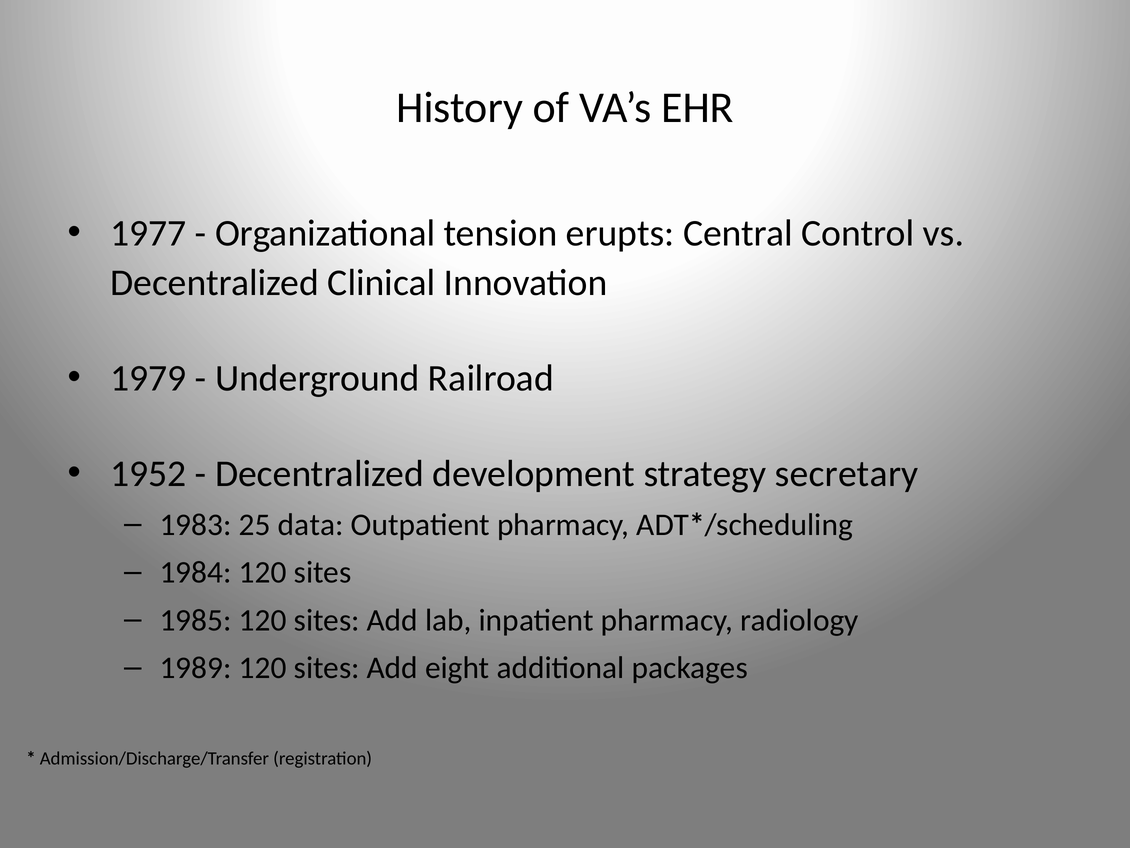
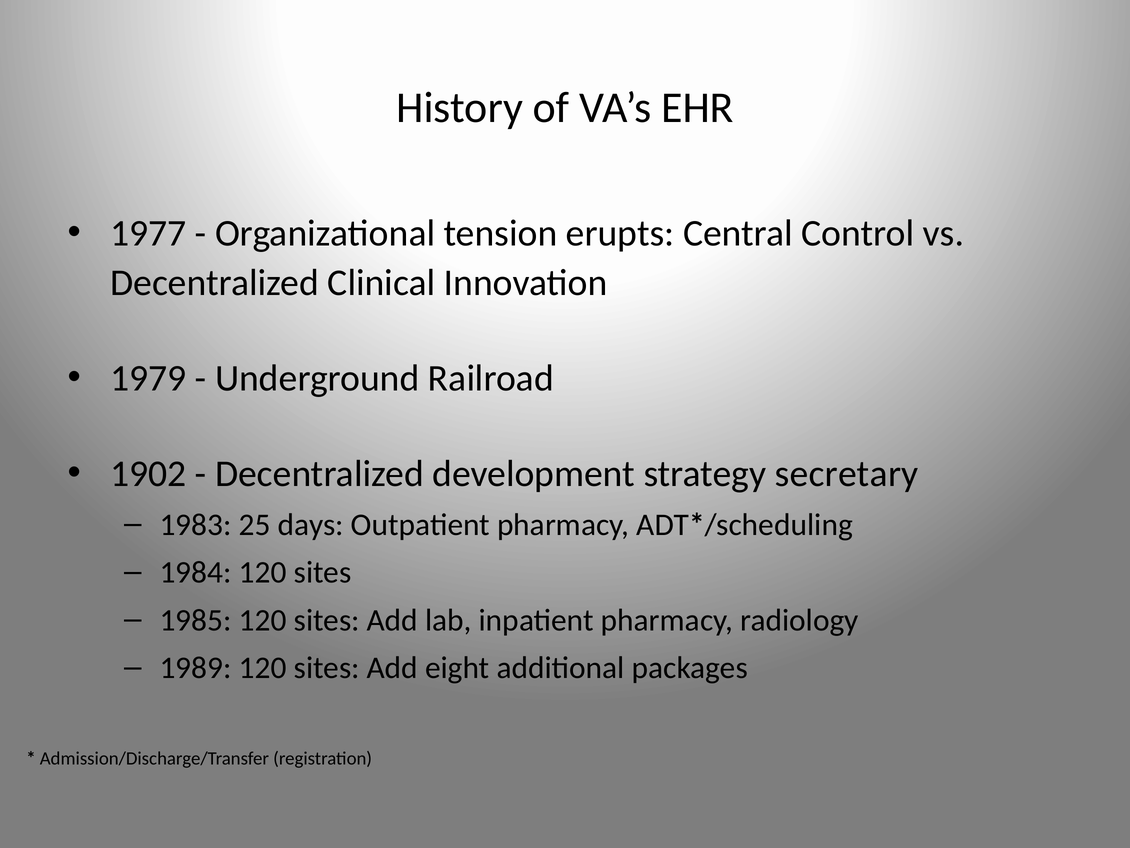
1952: 1952 -> 1902
data: data -> days
